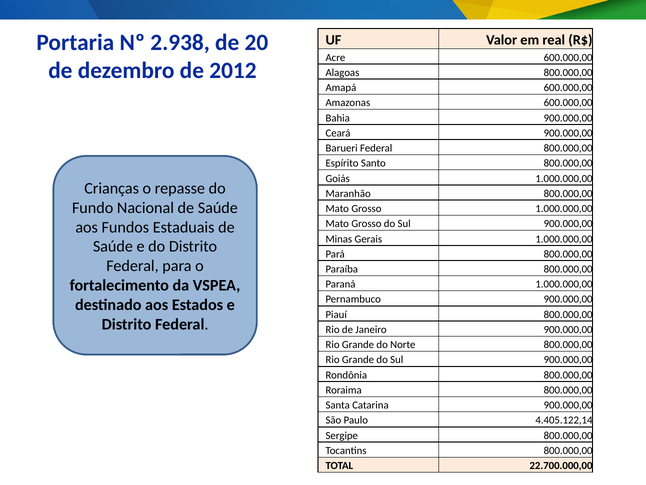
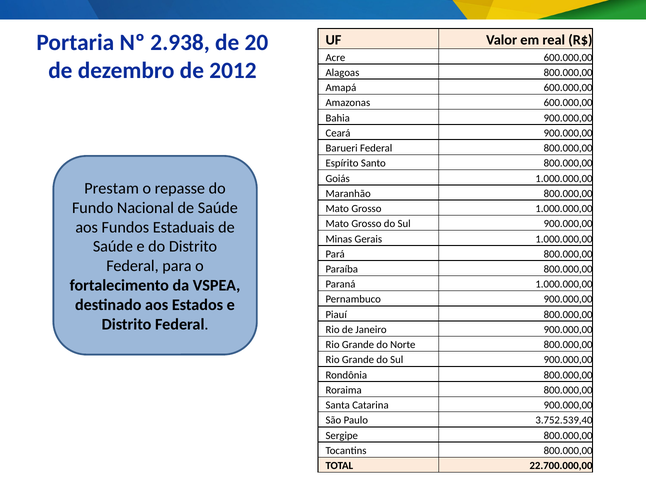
Crianças: Crianças -> Prestam
4.405.122,14: 4.405.122,14 -> 3.752.539,40
